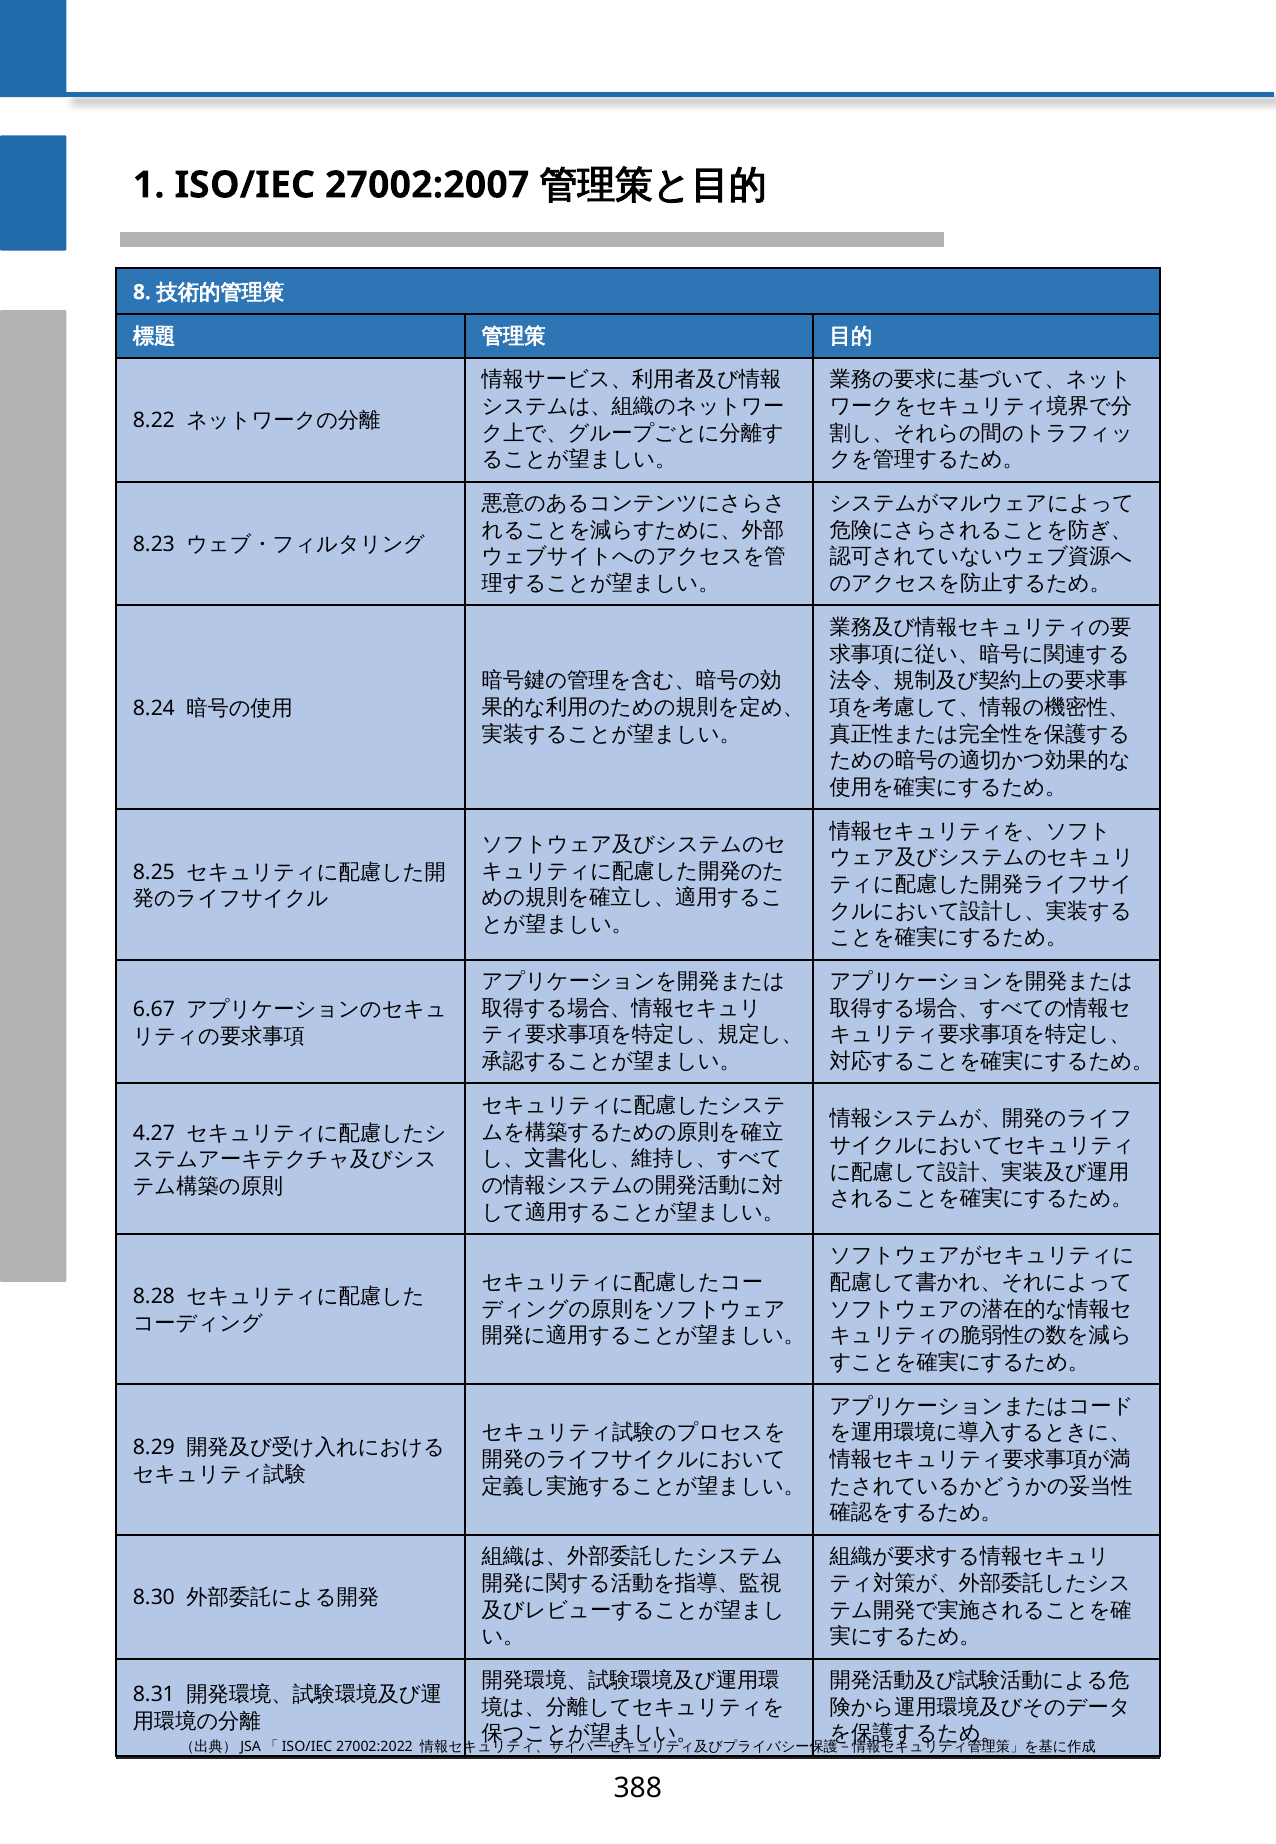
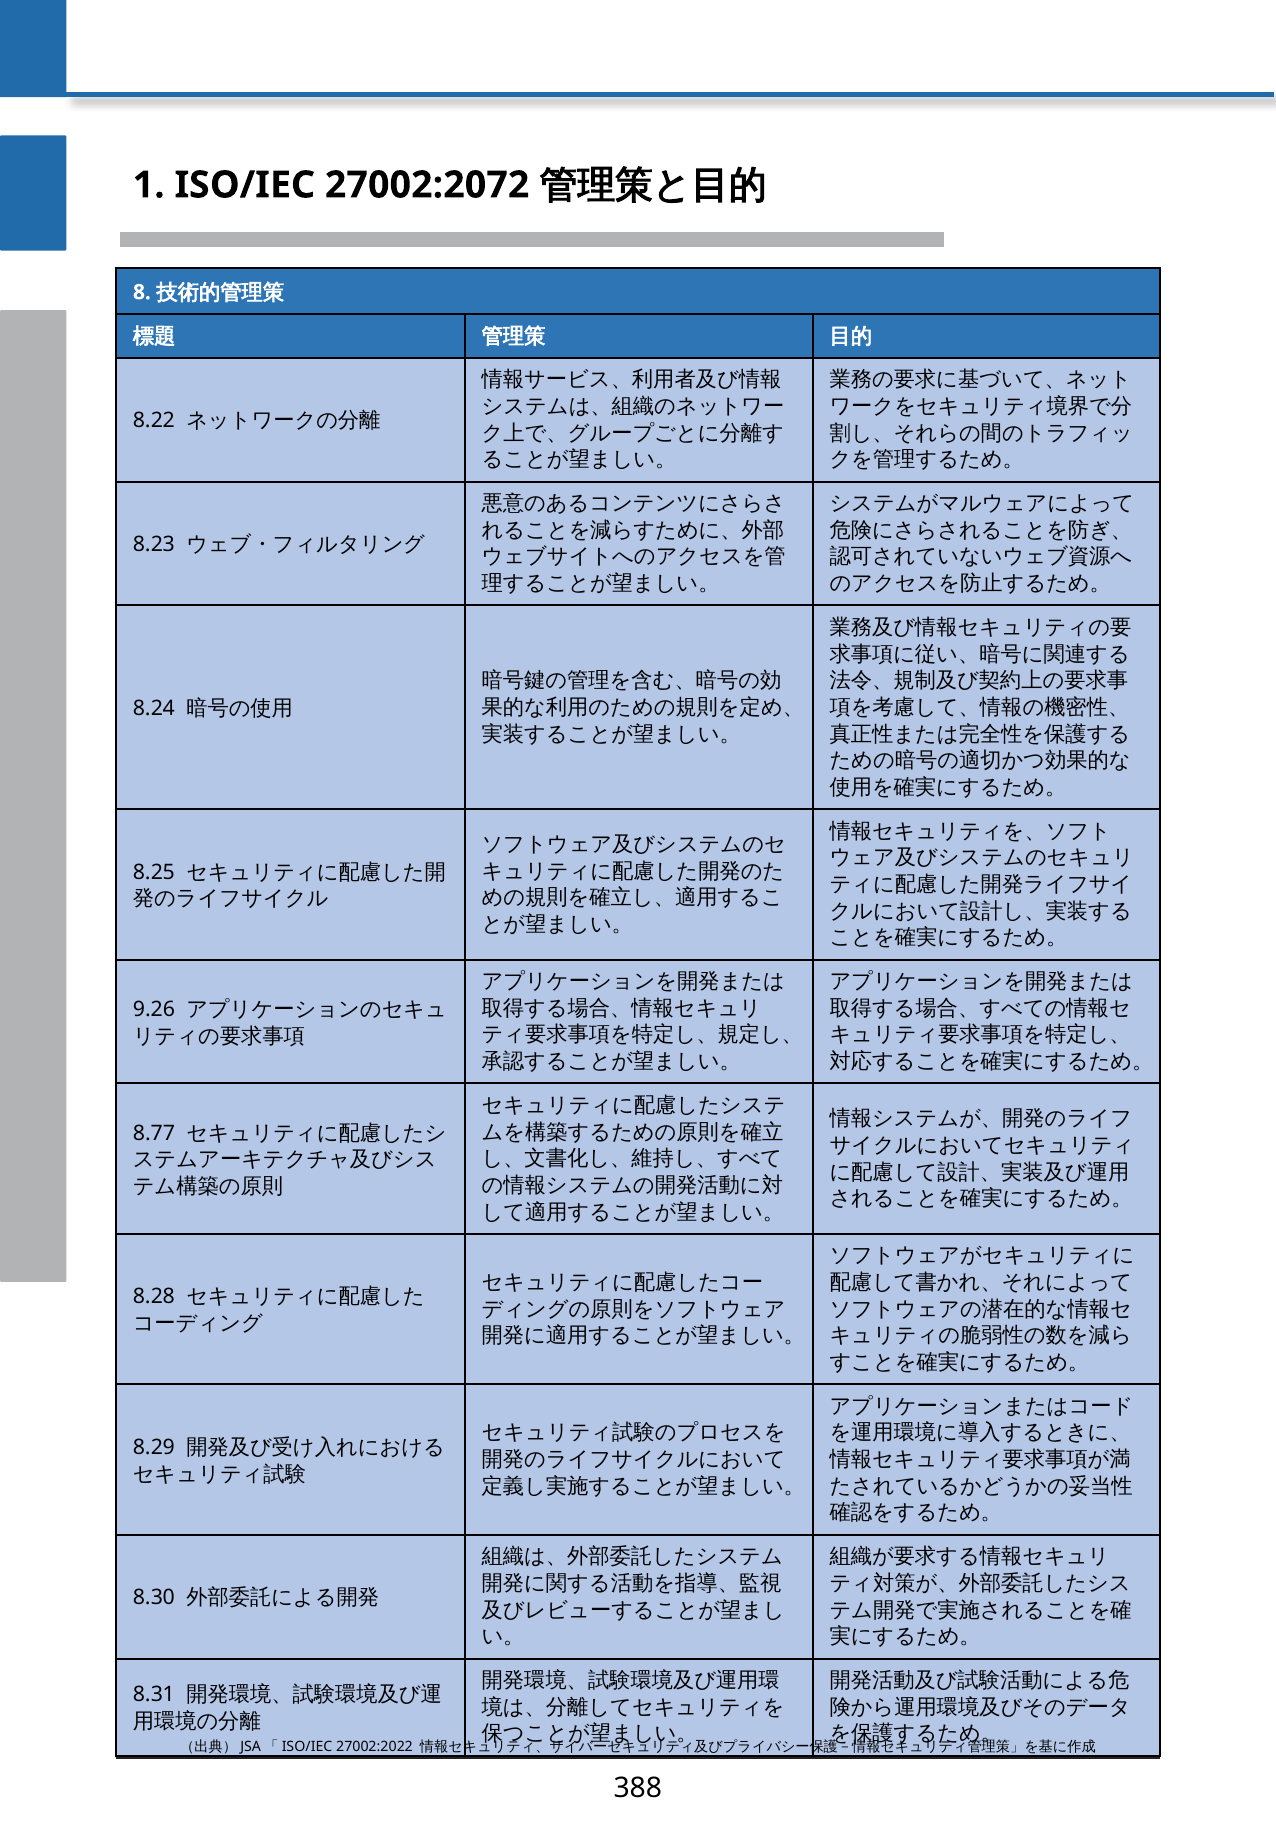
27002:2007: 27002:2007 -> 27002:2072
6.67: 6.67 -> 9.26
4.27: 4.27 -> 8.77
